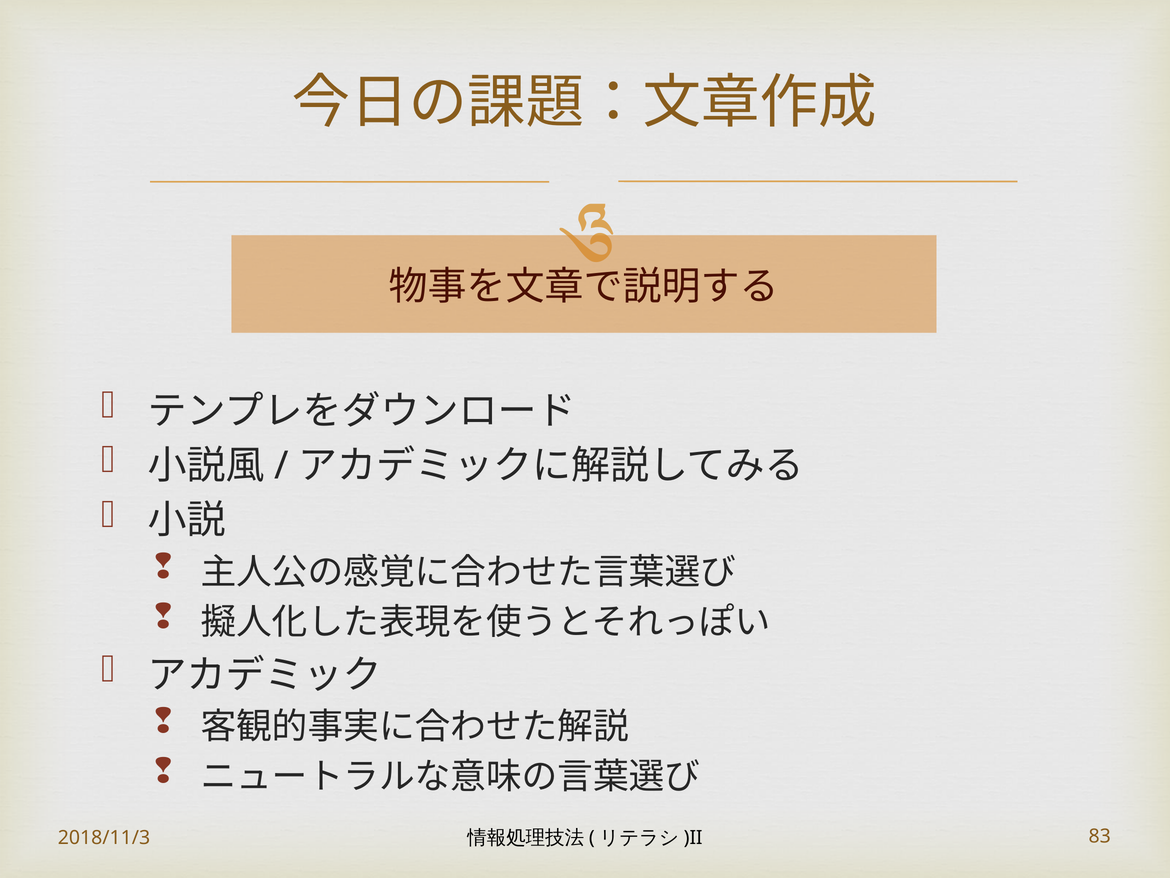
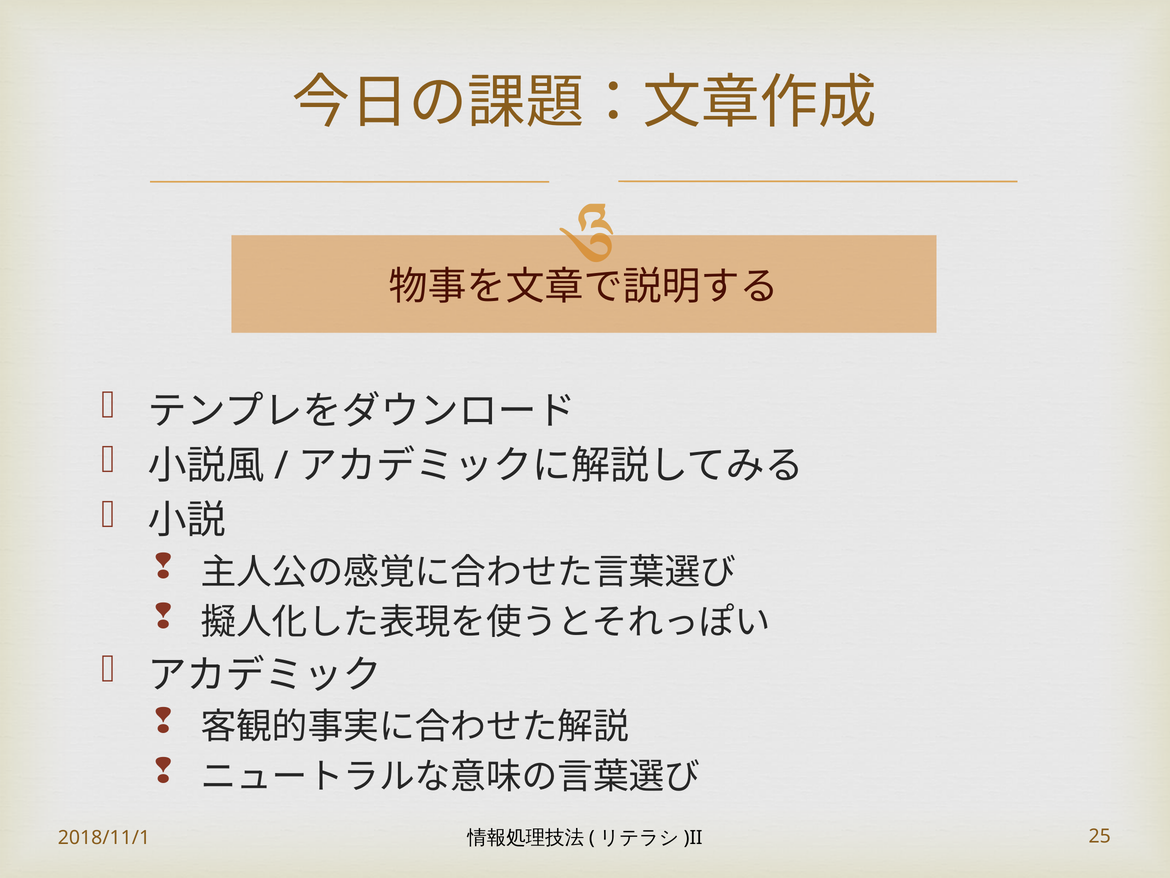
2018/11/3: 2018/11/3 -> 2018/11/1
83: 83 -> 25
